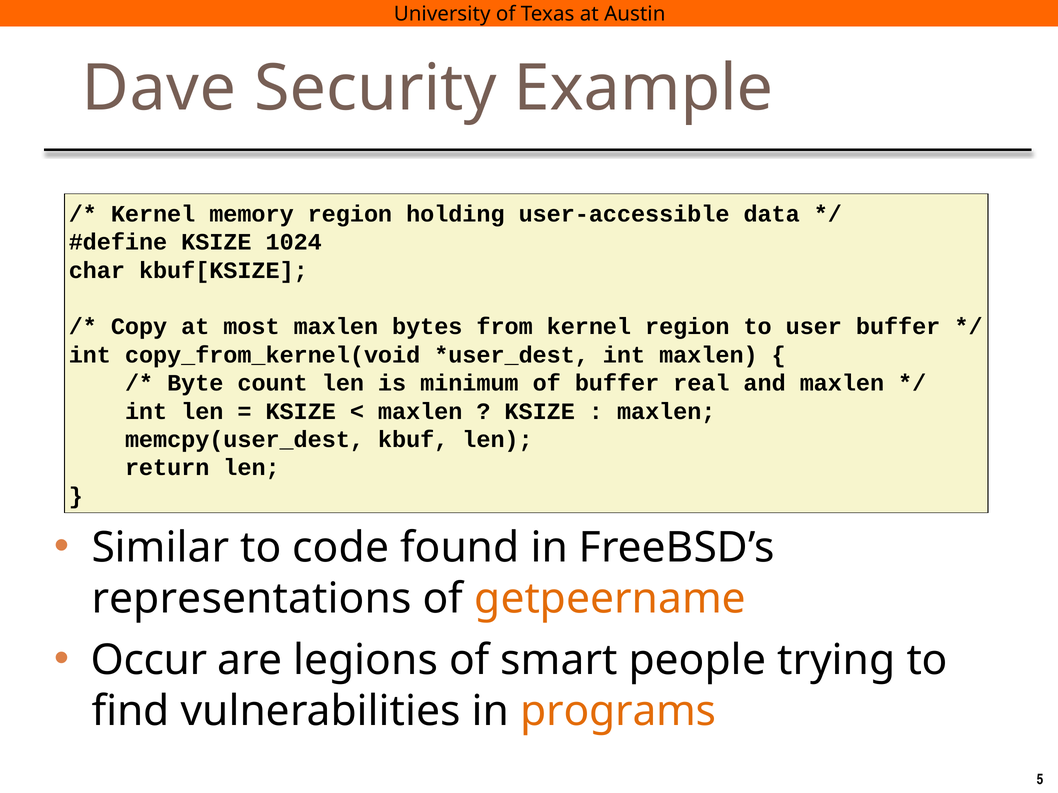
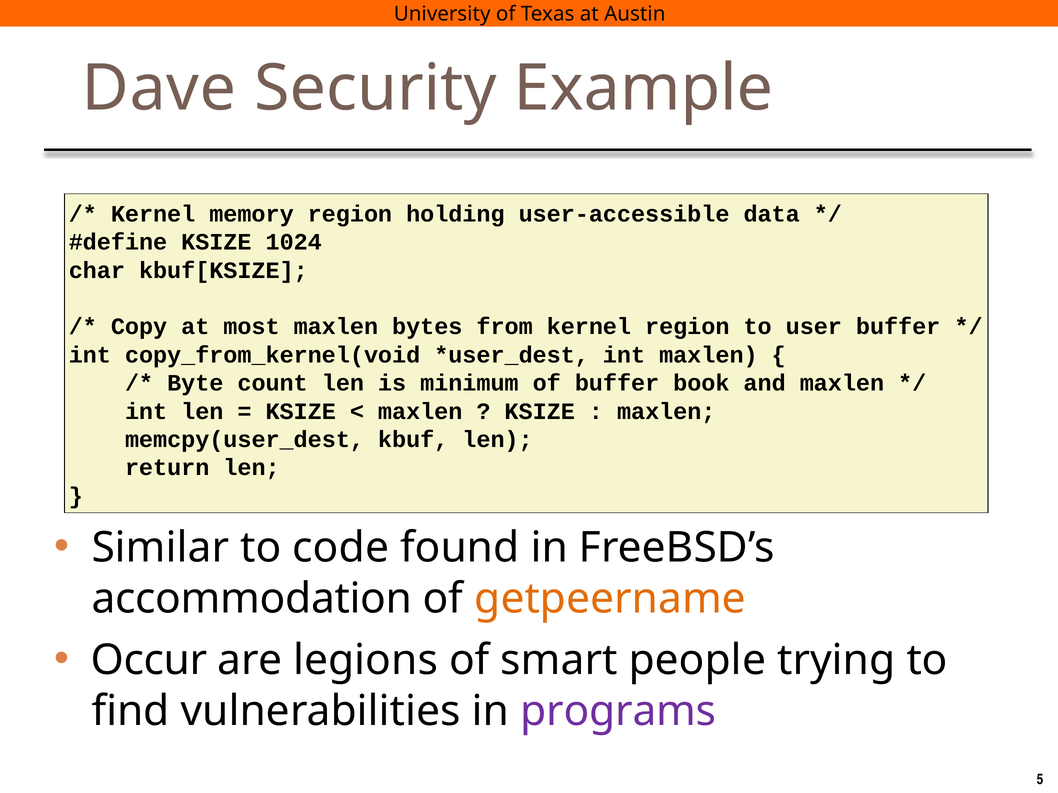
real: real -> book
representations: representations -> accommodation
programs colour: orange -> purple
